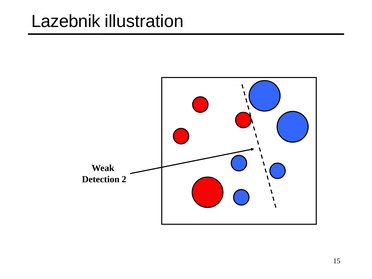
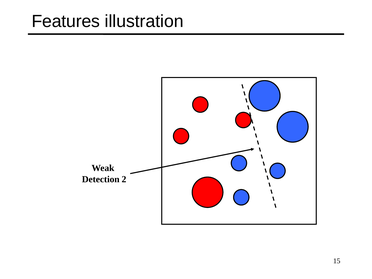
Lazebnik: Lazebnik -> Features
